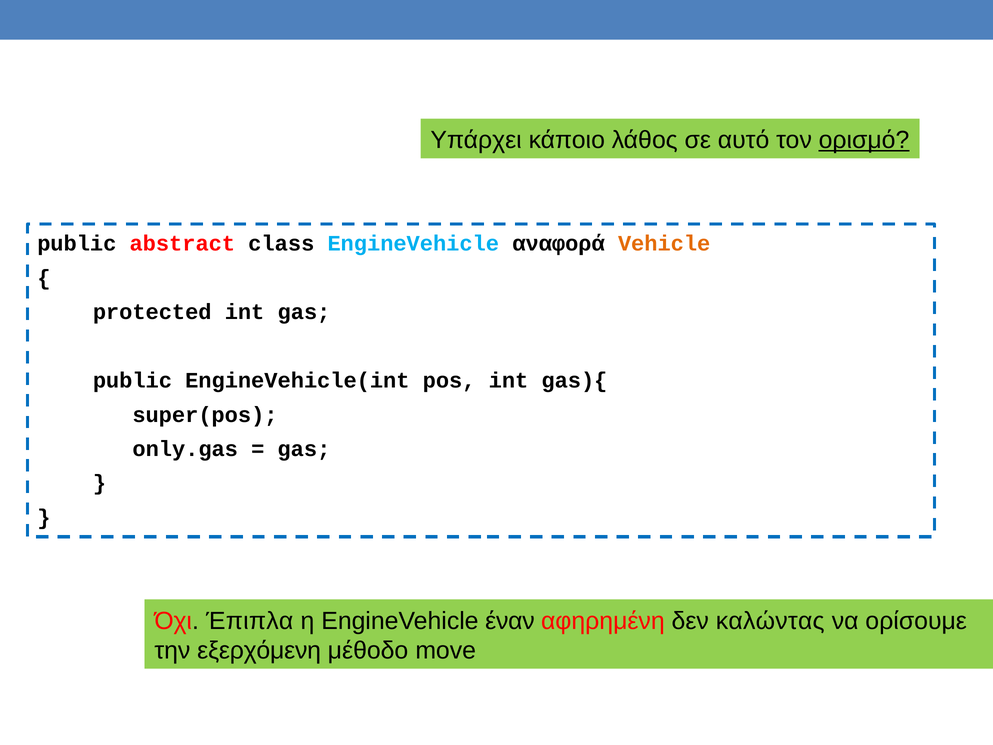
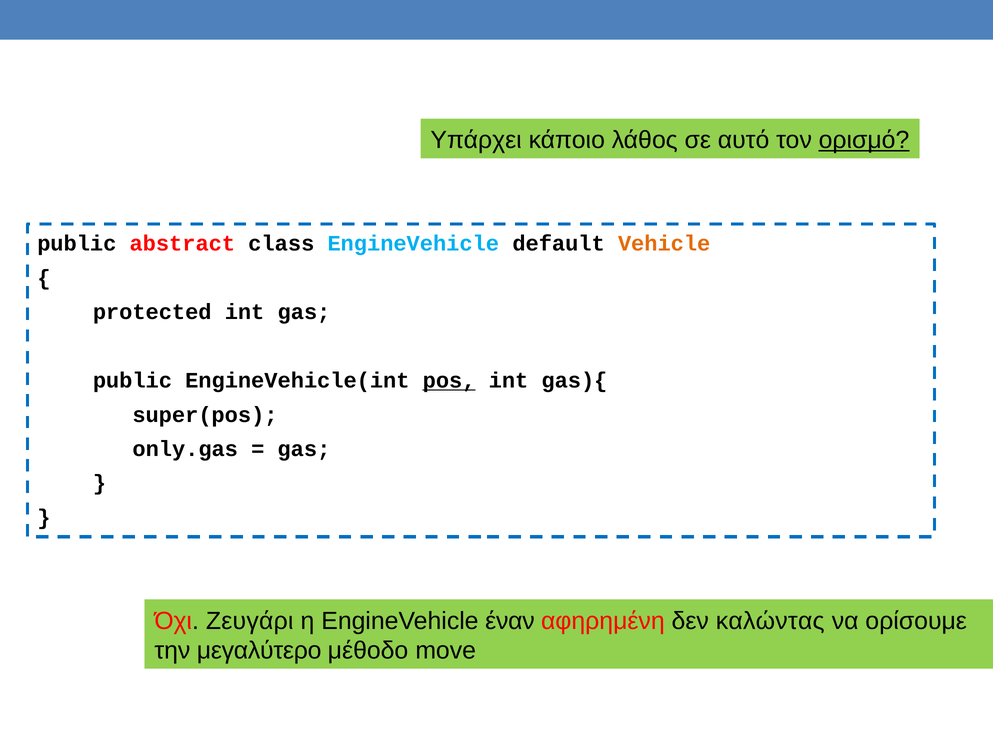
αναφορά: αναφορά -> default
pos underline: none -> present
Έπιπλα: Έπιπλα -> Ζευγάρι
εξερχόμενη: εξερχόμενη -> μεγαλύτερο
